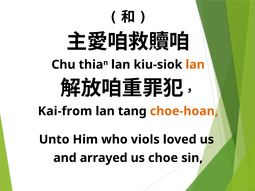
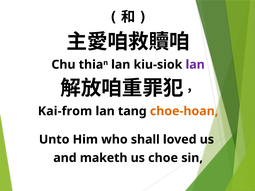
lan at (195, 65) colour: orange -> purple
viols: viols -> shall
arrayed: arrayed -> maketh
